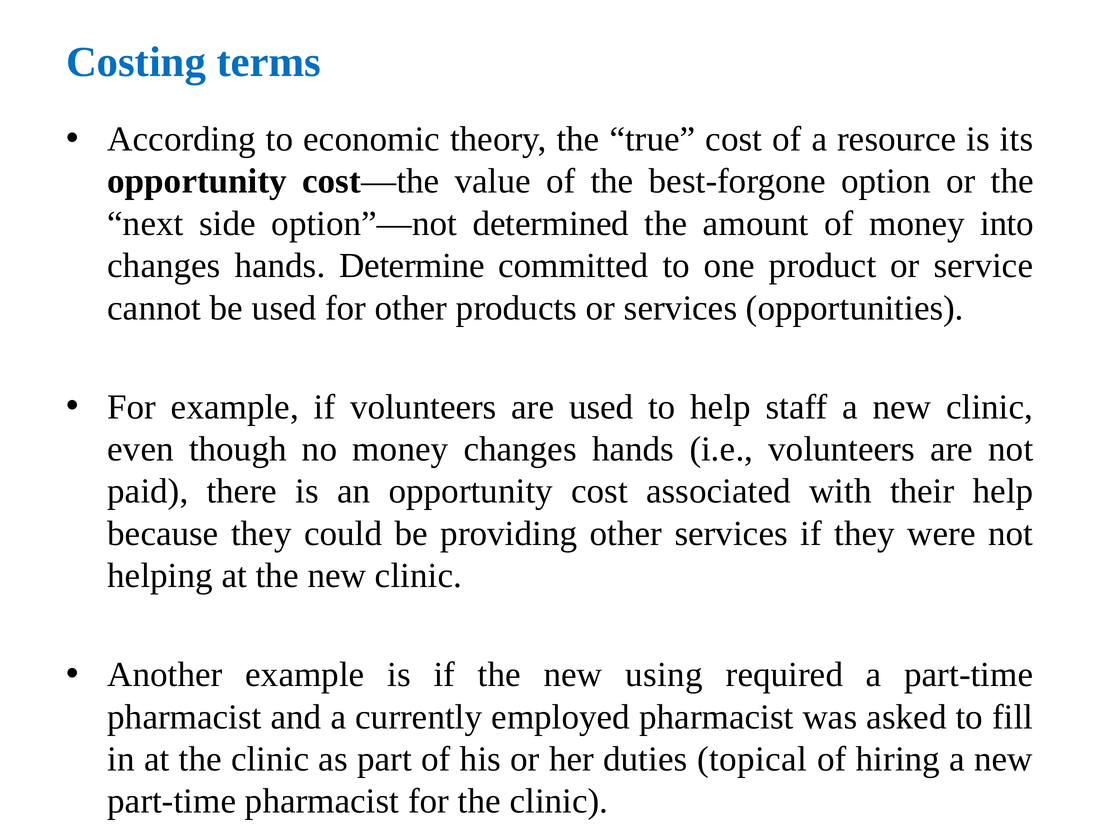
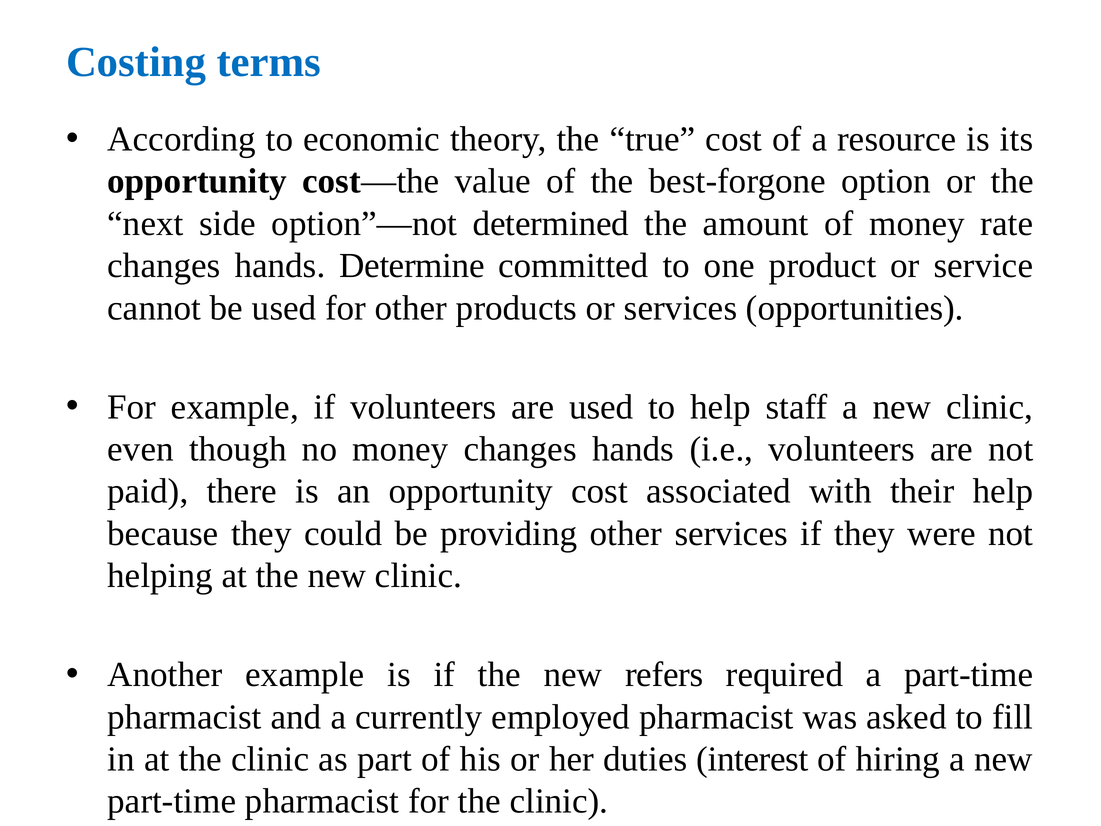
into: into -> rate
using: using -> refers
topical: topical -> interest
